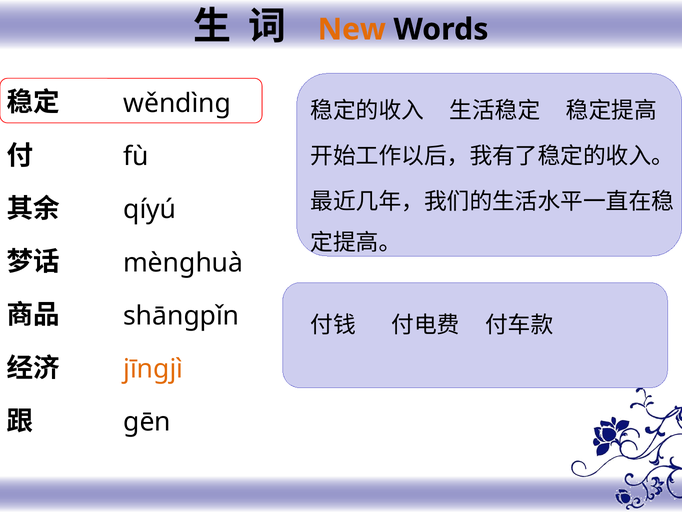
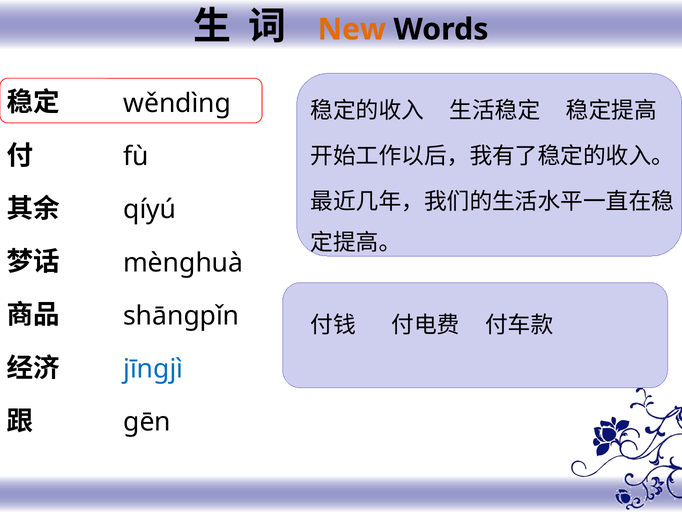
jīngjì colour: orange -> blue
